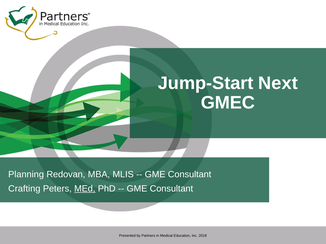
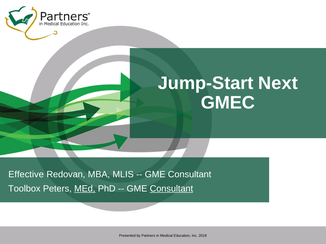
Planning: Planning -> Effective
Crafting: Crafting -> Toolbox
Consultant at (171, 189) underline: none -> present
